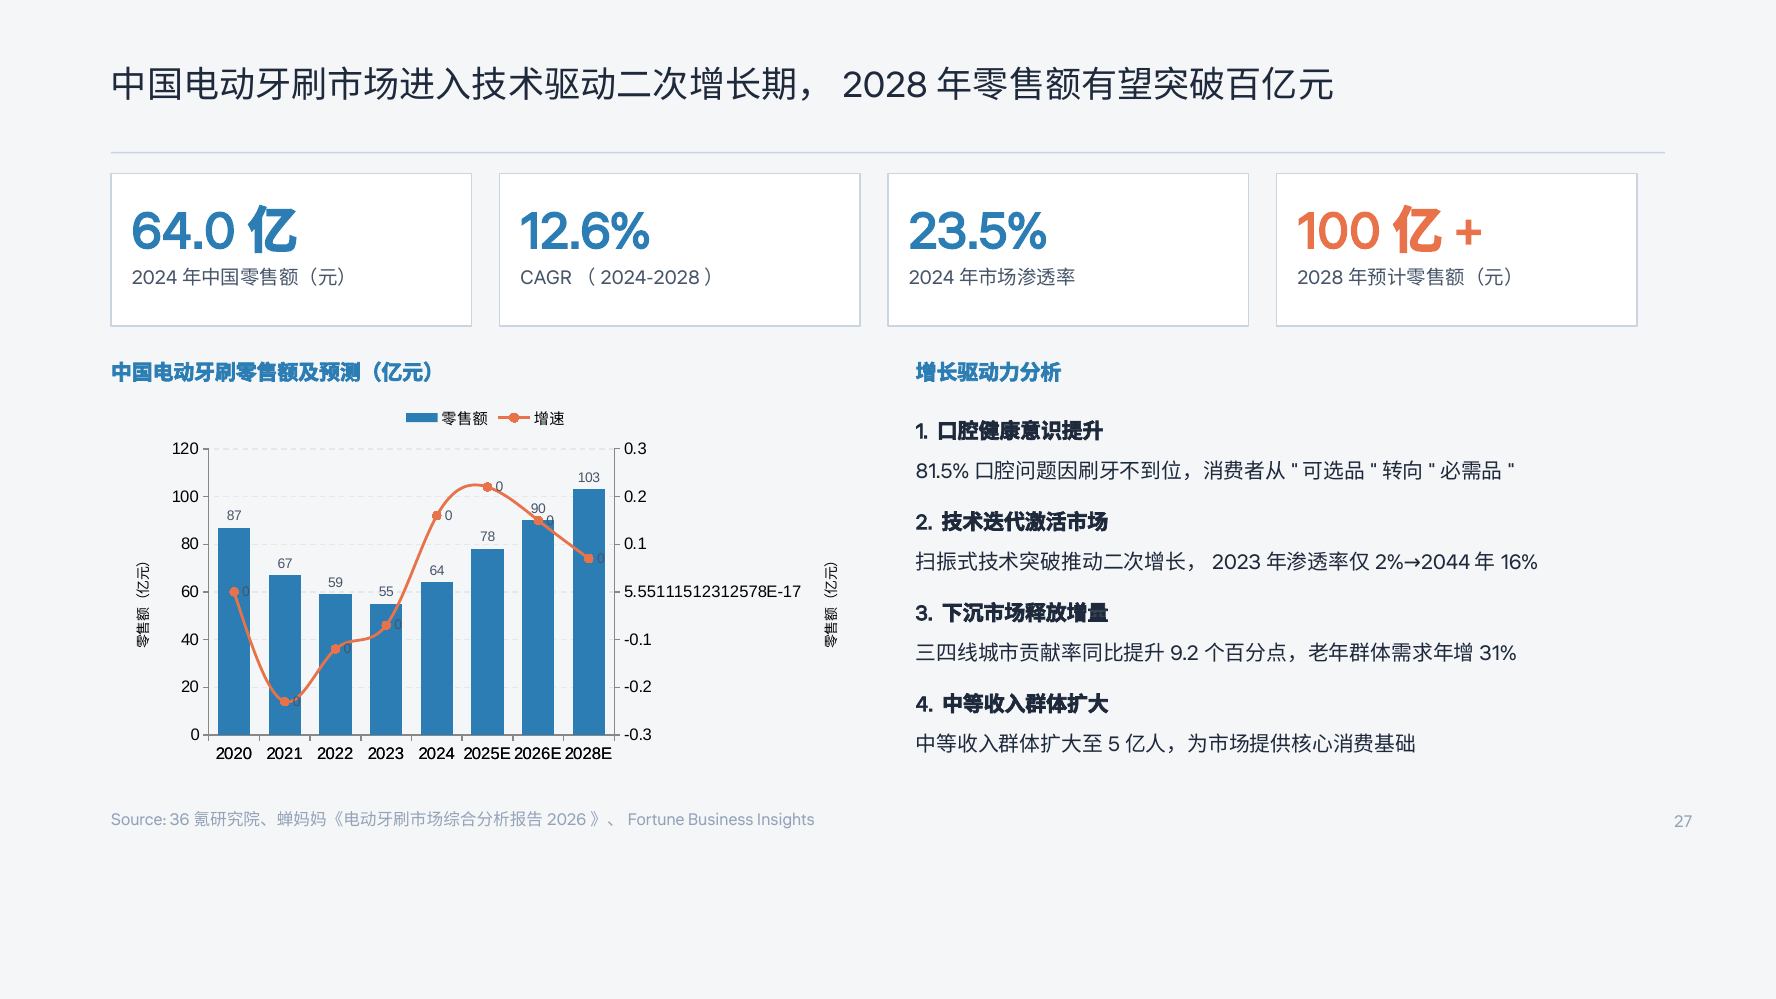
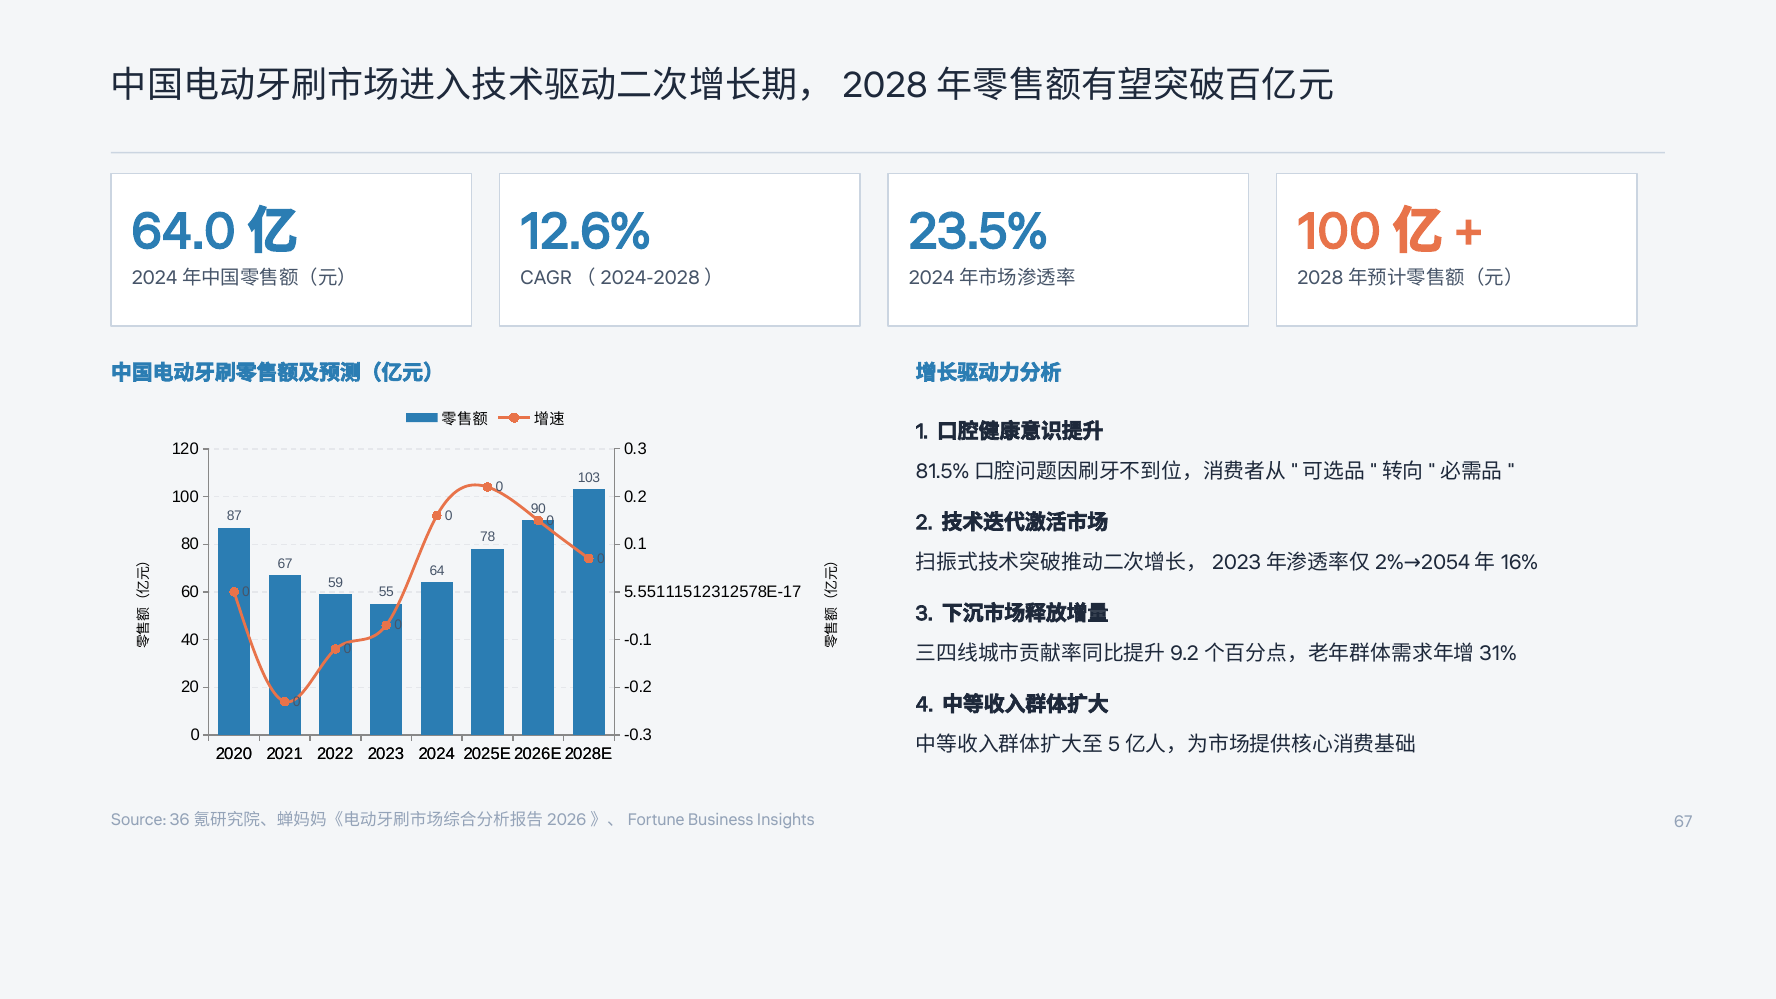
2044: 2044 -> 2054
Insights 27: 27 -> 67
